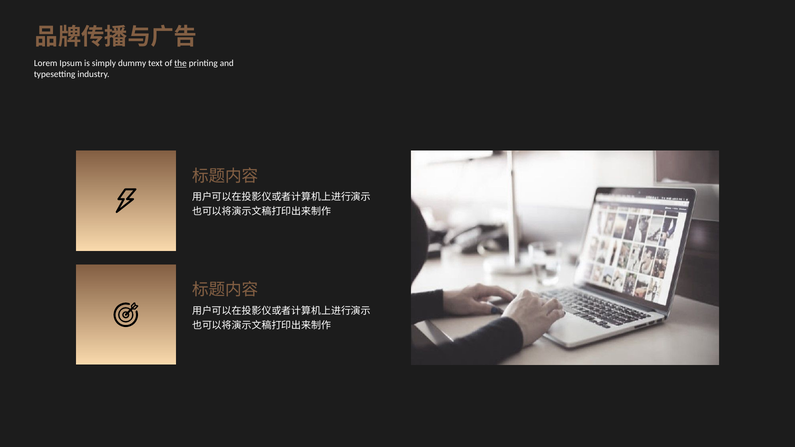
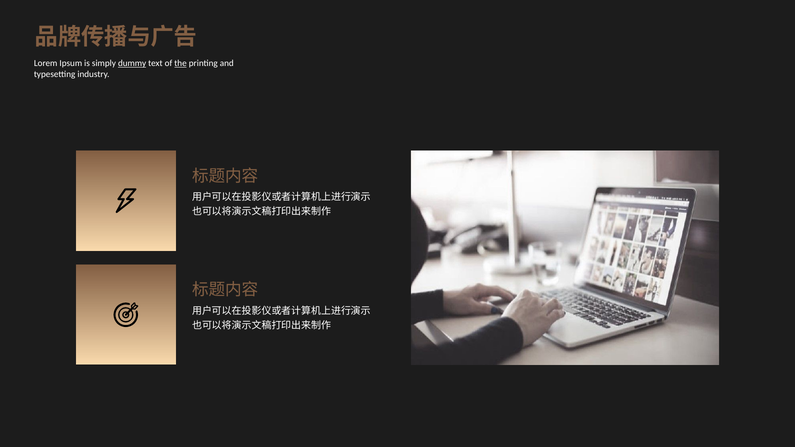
dummy underline: none -> present
